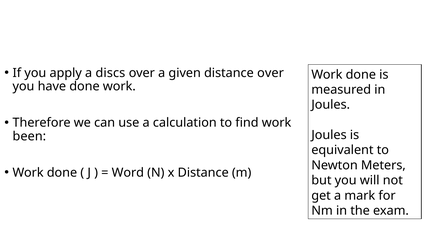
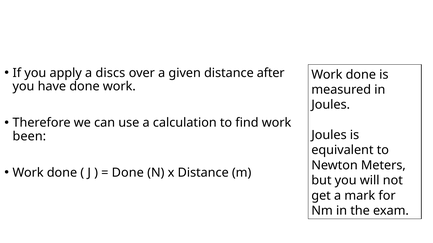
distance over: over -> after
Word at (128, 173): Word -> Done
